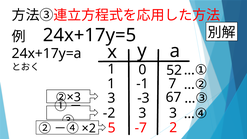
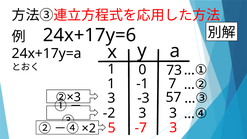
24x+17y=5: 24x+17y=5 -> 24x+17y=6
52: 52 -> 73
67: 67 -> 57
-7 2: 2 -> 3
